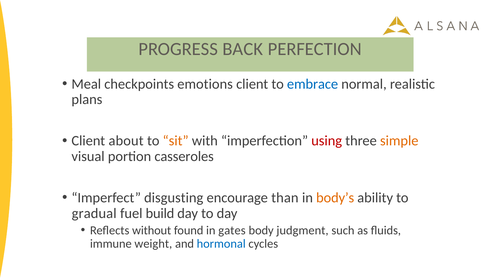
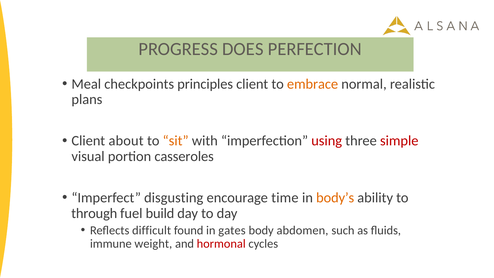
BACK: BACK -> DOES
emotions: emotions -> principles
embrace colour: blue -> orange
simple colour: orange -> red
than: than -> time
gradual: gradual -> through
without: without -> difficult
judgment: judgment -> abdomen
hormonal colour: blue -> red
